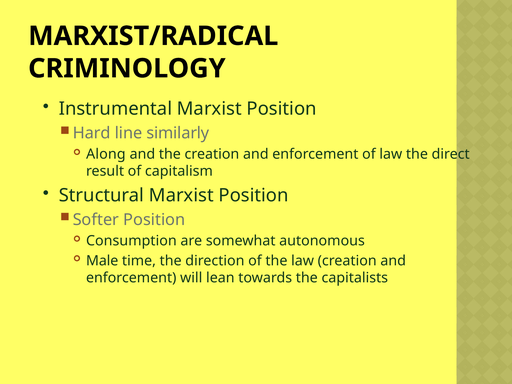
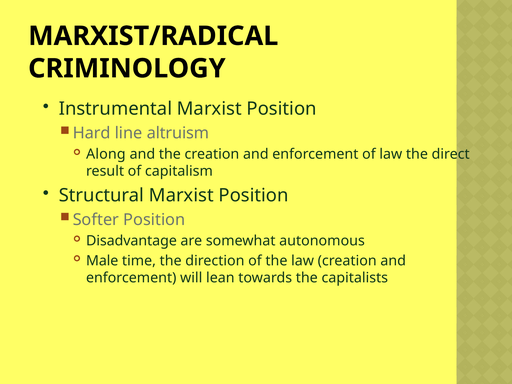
similarly: similarly -> altruism
Consumption: Consumption -> Disadvantage
